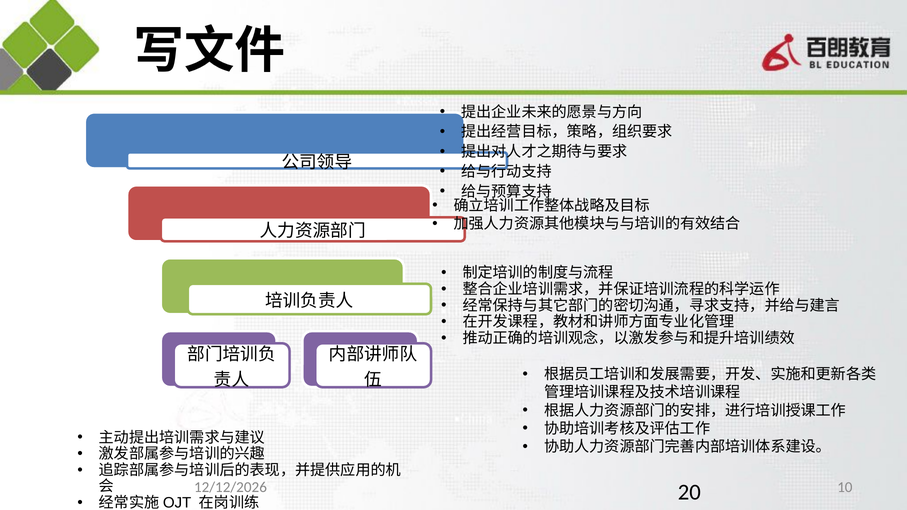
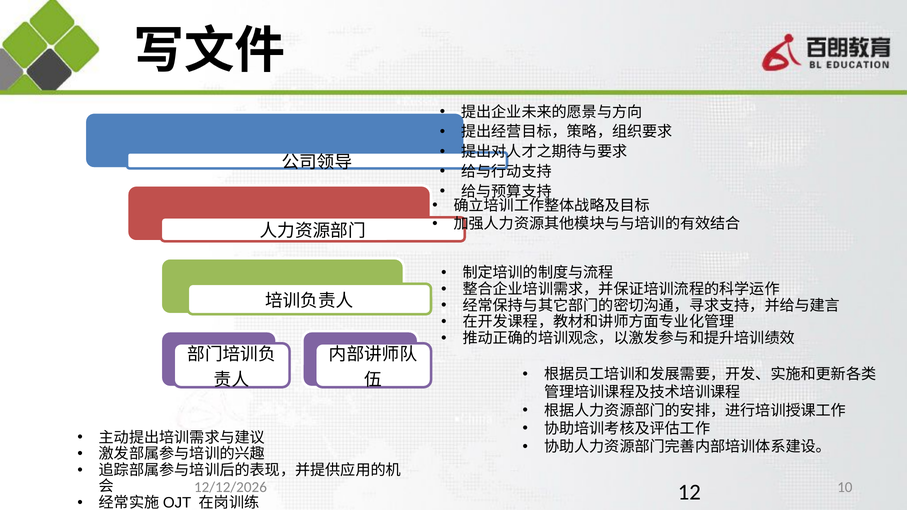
20: 20 -> 12
